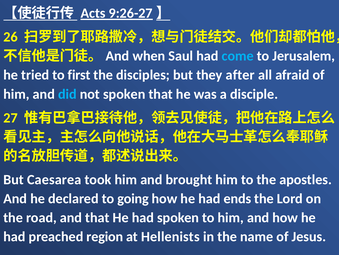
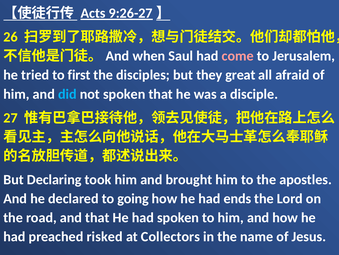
come colour: light blue -> pink
after: after -> great
Caesarea: Caesarea -> Declaring
region: region -> risked
Hellenists: Hellenists -> Collectors
